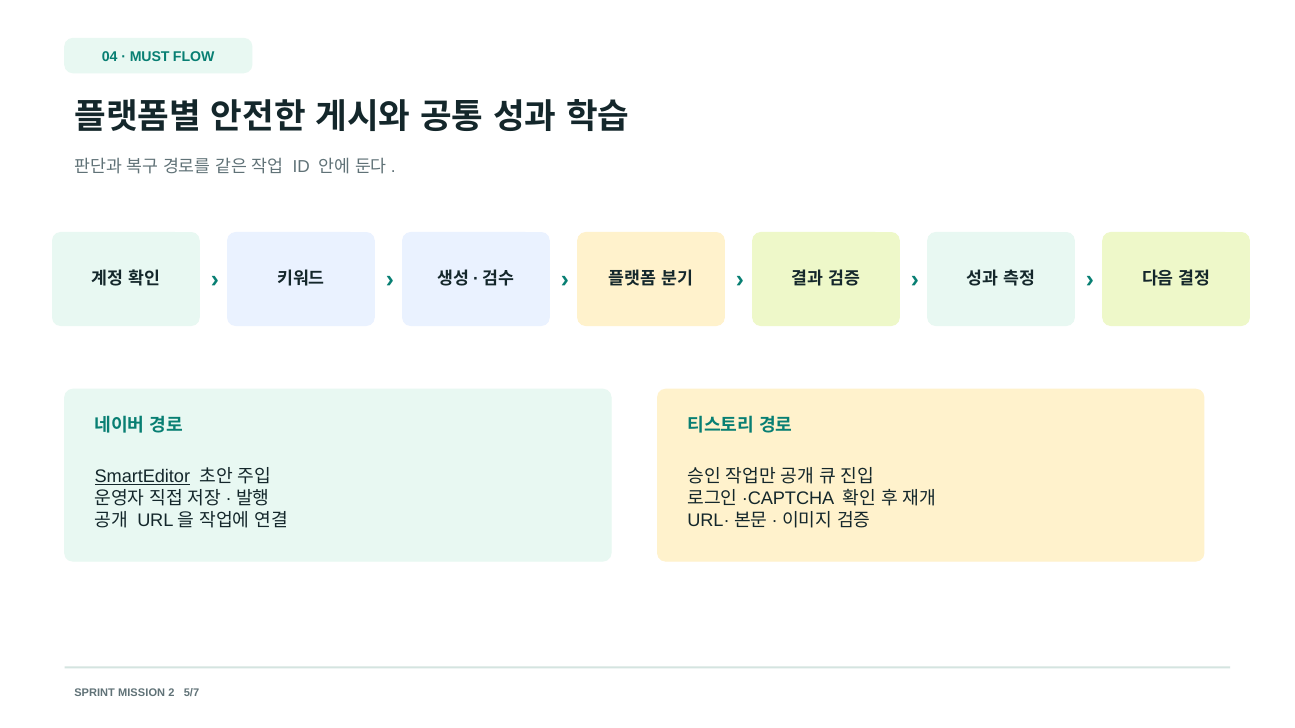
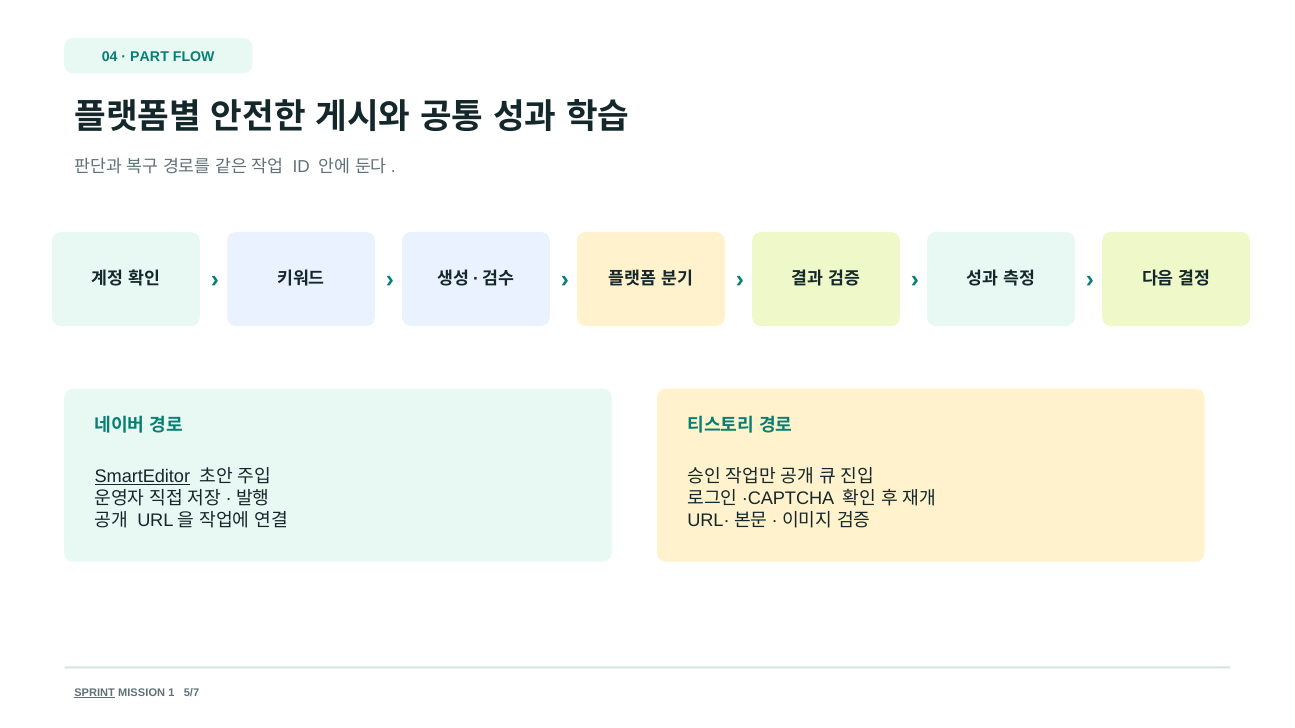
MUST: MUST -> PART
SPRINT underline: none -> present
2: 2 -> 1
